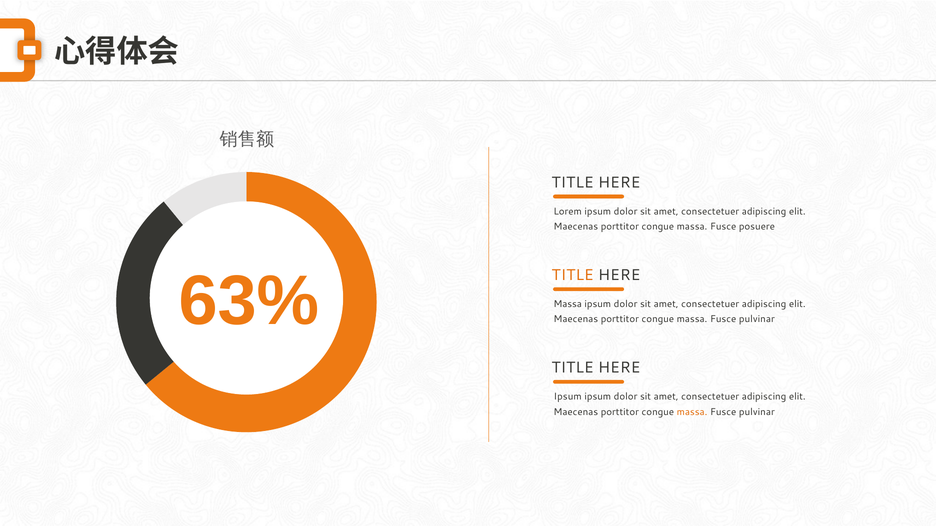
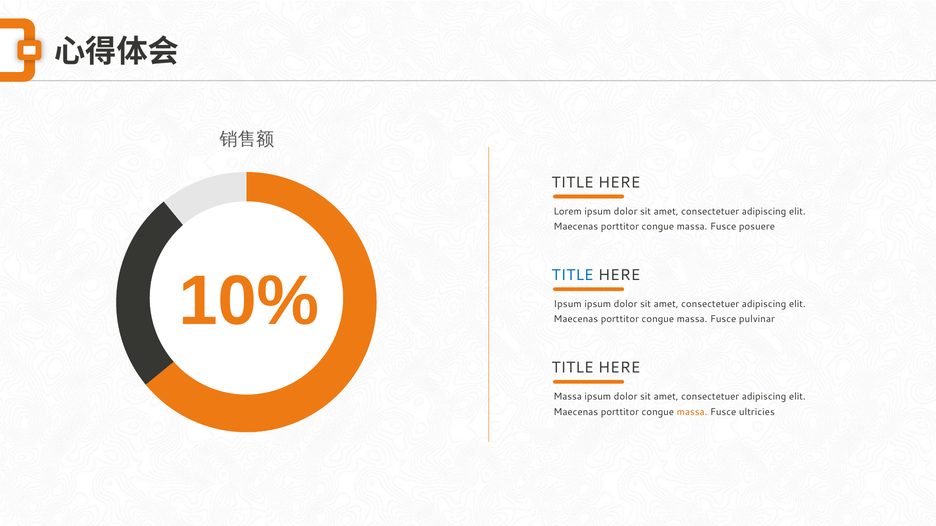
63%: 63% -> 10%
TITLE at (573, 275) colour: orange -> blue
Massa at (568, 304): Massa -> Ipsum
Ipsum at (568, 397): Ipsum -> Massa
pulvinar at (757, 412): pulvinar -> ultricies
